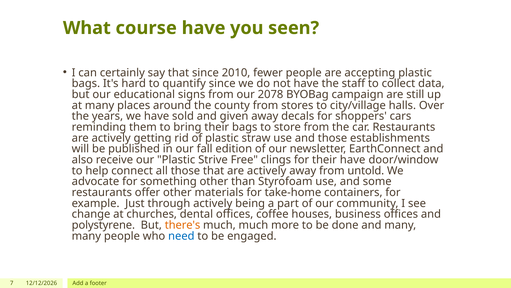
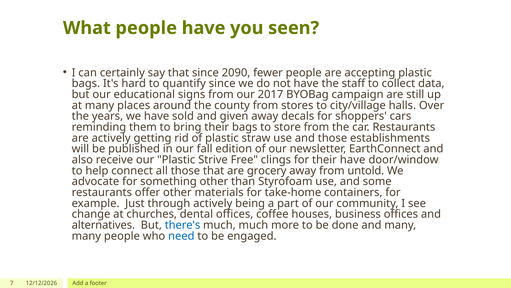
What course: course -> people
2010: 2010 -> 2090
2078: 2078 -> 2017
that are actively: actively -> grocery
polystyrene: polystyrene -> alternatives
there's colour: orange -> blue
